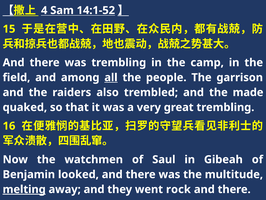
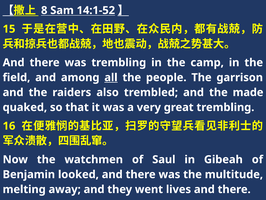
4: 4 -> 8
melting underline: present -> none
rock: rock -> lives
